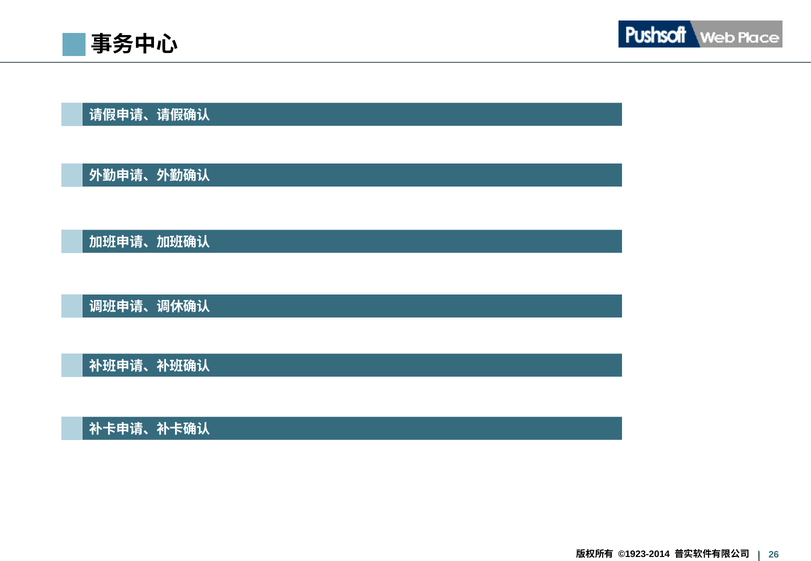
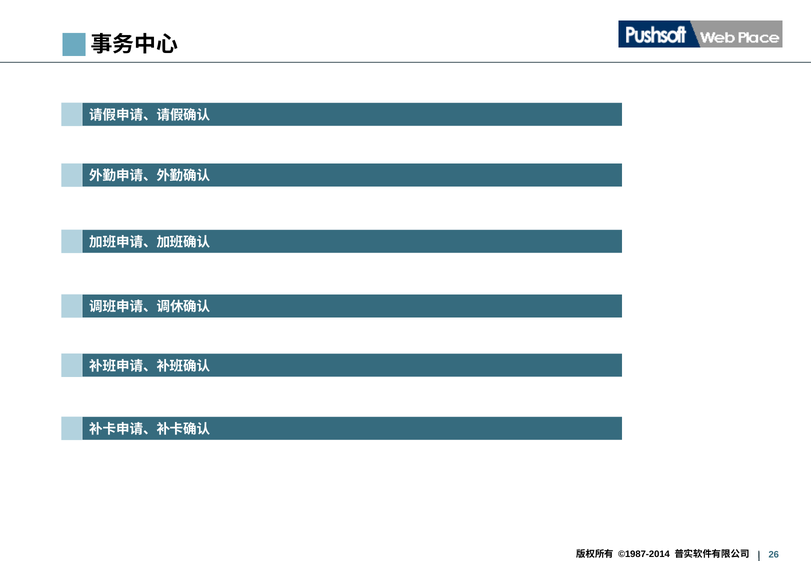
©1923-2014: ©1923-2014 -> ©1987-2014
